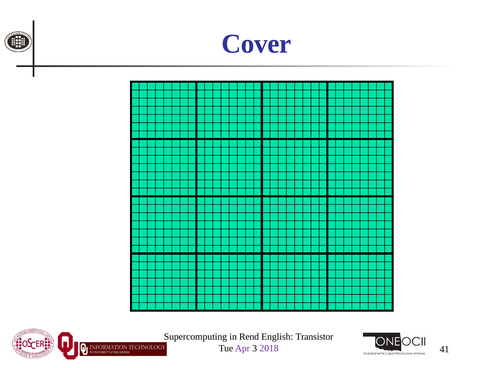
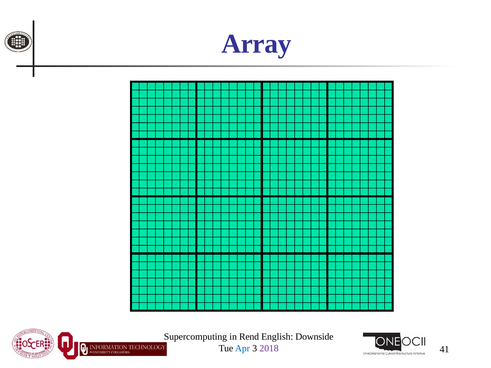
Cover: Cover -> Array
Transistor: Transistor -> Downside
Apr colour: purple -> blue
